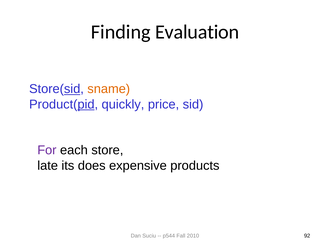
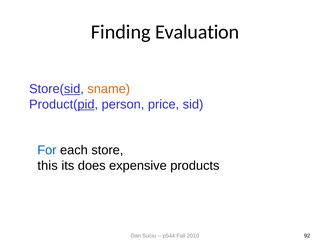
quickly: quickly -> person
For colour: purple -> blue
late: late -> this
